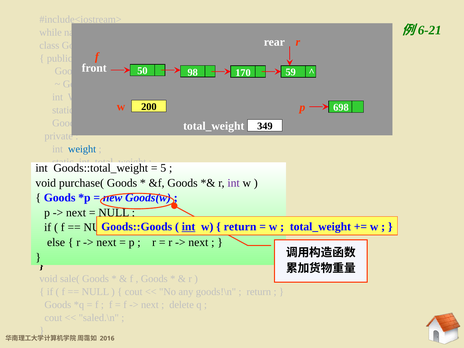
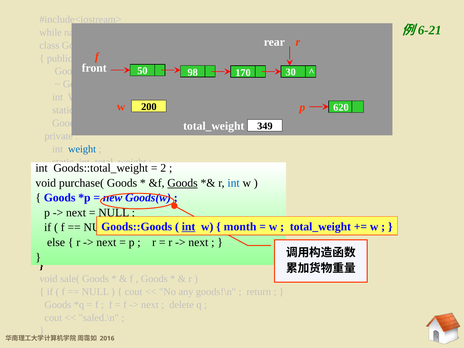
59: 59 -> 30
698: 698 -> 620
5: 5 -> 2
Goods at (183, 183) underline: none -> present
int at (234, 183) colour: purple -> blue
return at (240, 227): return -> month
